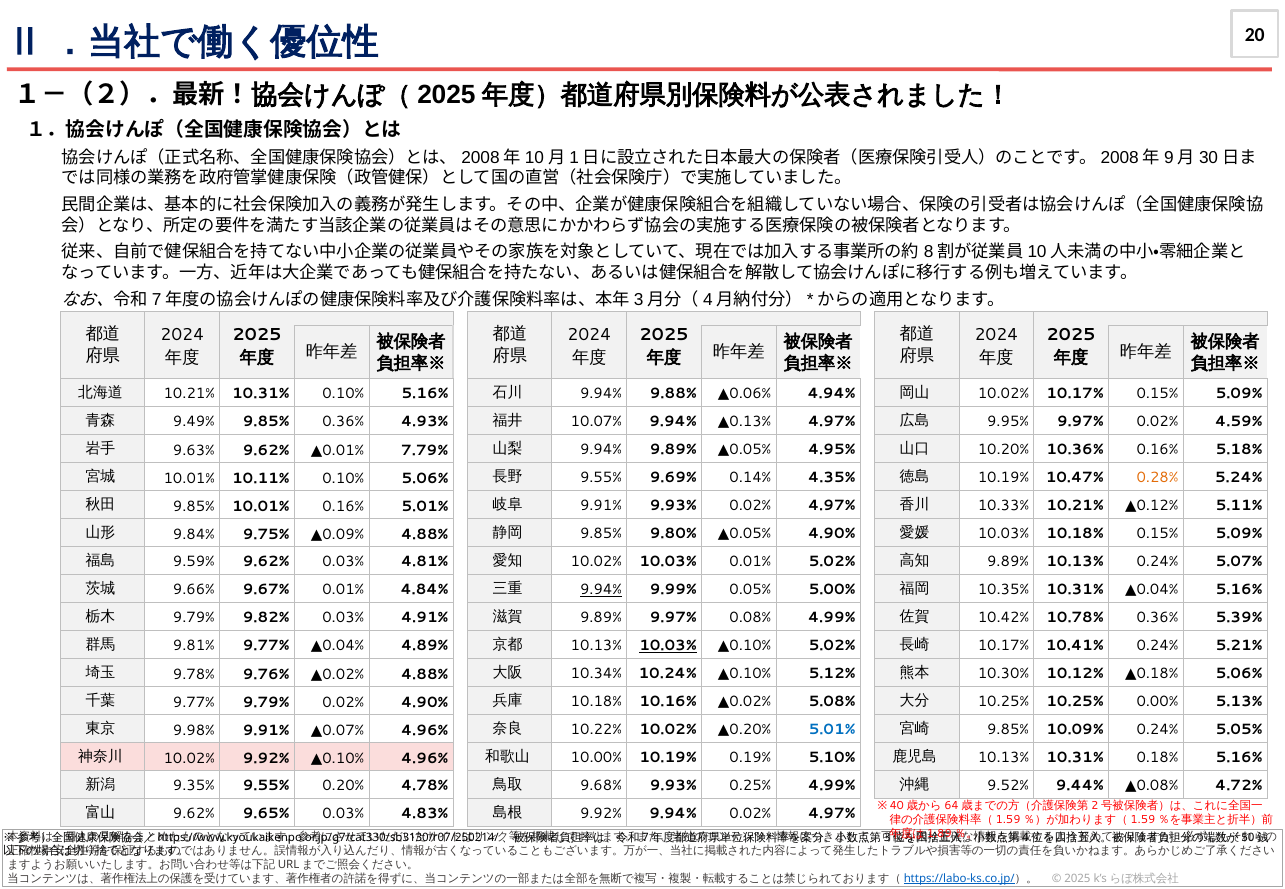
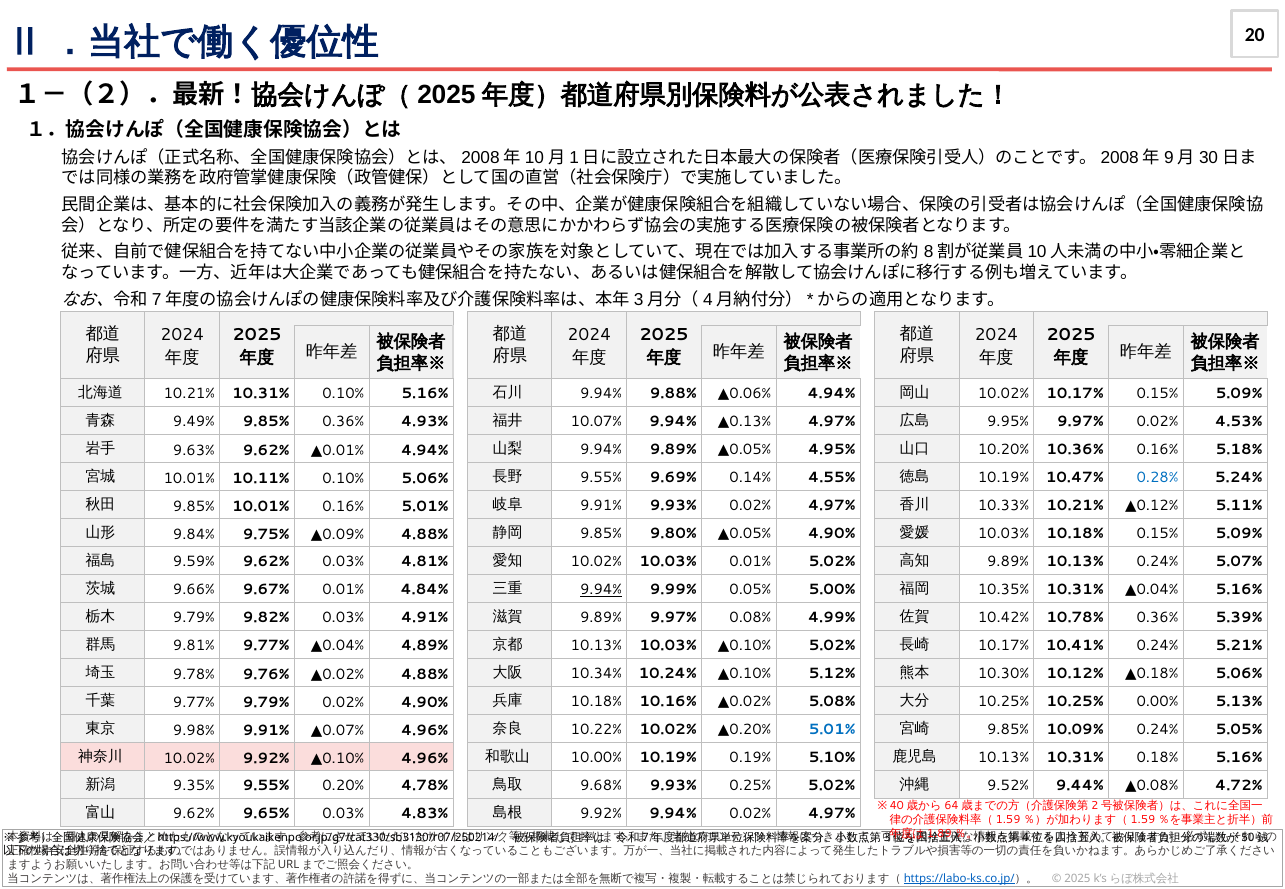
4.59%: 4.59% -> 4.53%
▲0.01% 7.79%: 7.79% -> 4.94%
4.35%: 4.35% -> 4.55%
0.28% colour: orange -> blue
10.03% at (668, 646) underline: present -> none
0.25% 4.99%: 4.99% -> 5.02%
